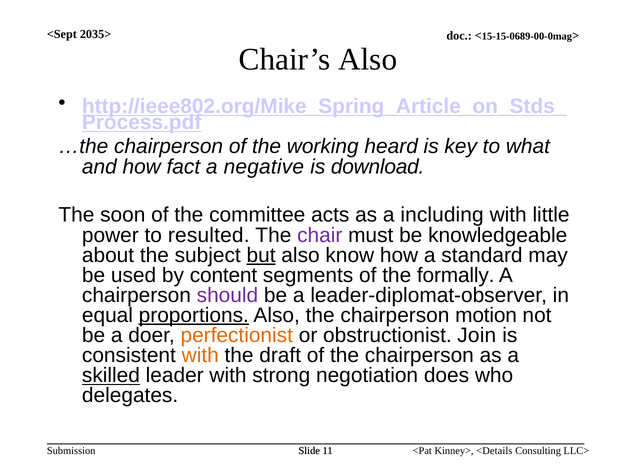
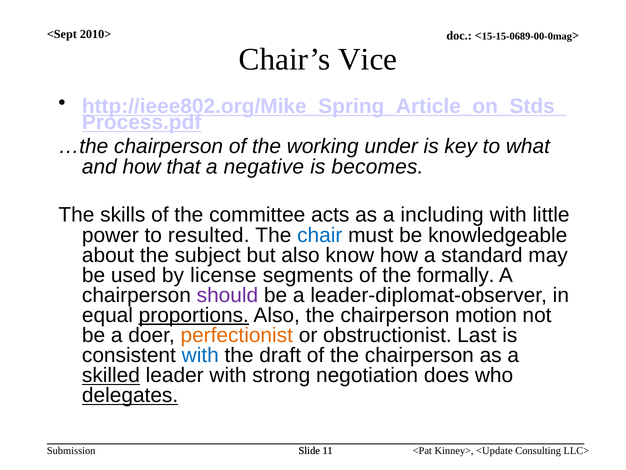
2035>: 2035> -> 2010>
Chair’s Also: Also -> Vice
heard: heard -> under
fact: fact -> that
download: download -> becomes
soon: soon -> skills
chair colour: purple -> blue
but underline: present -> none
content: content -> license
Join: Join -> Last
with at (200, 355) colour: orange -> blue
delegates underline: none -> present
<Details: <Details -> <Update
